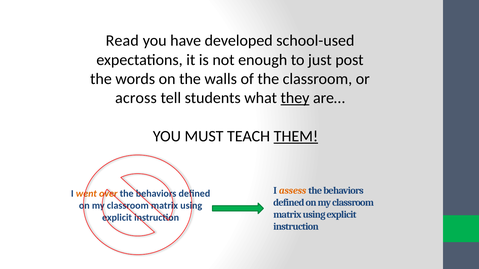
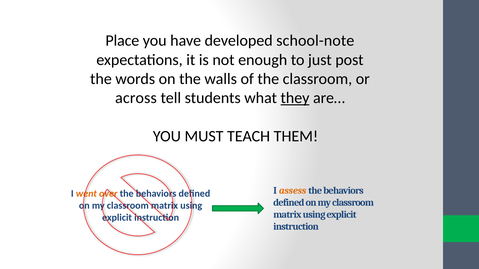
Read: Read -> Place
school-used: school-used -> school-note
THEM underline: present -> none
